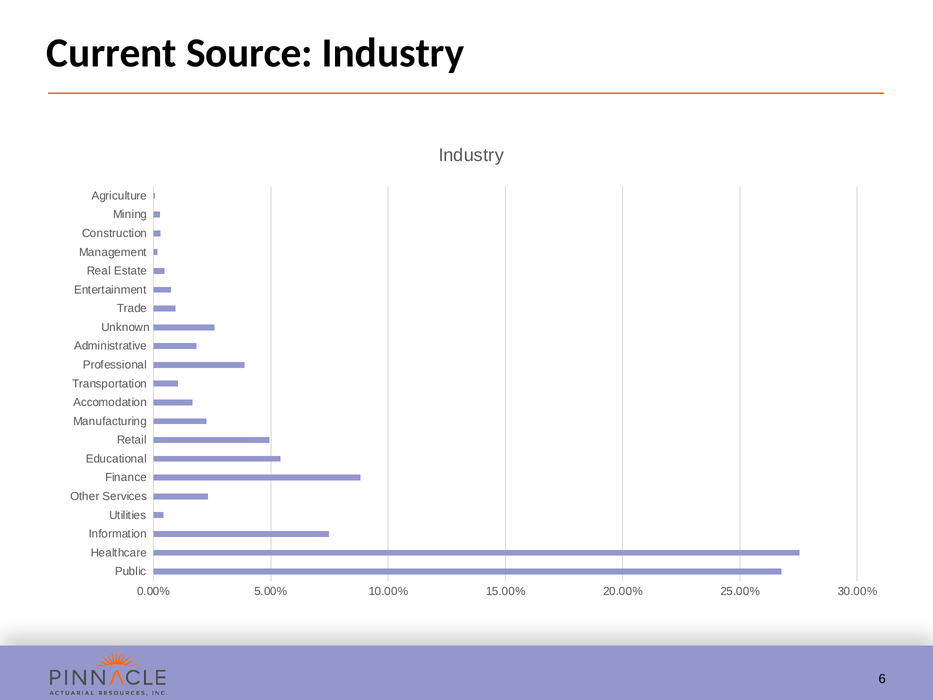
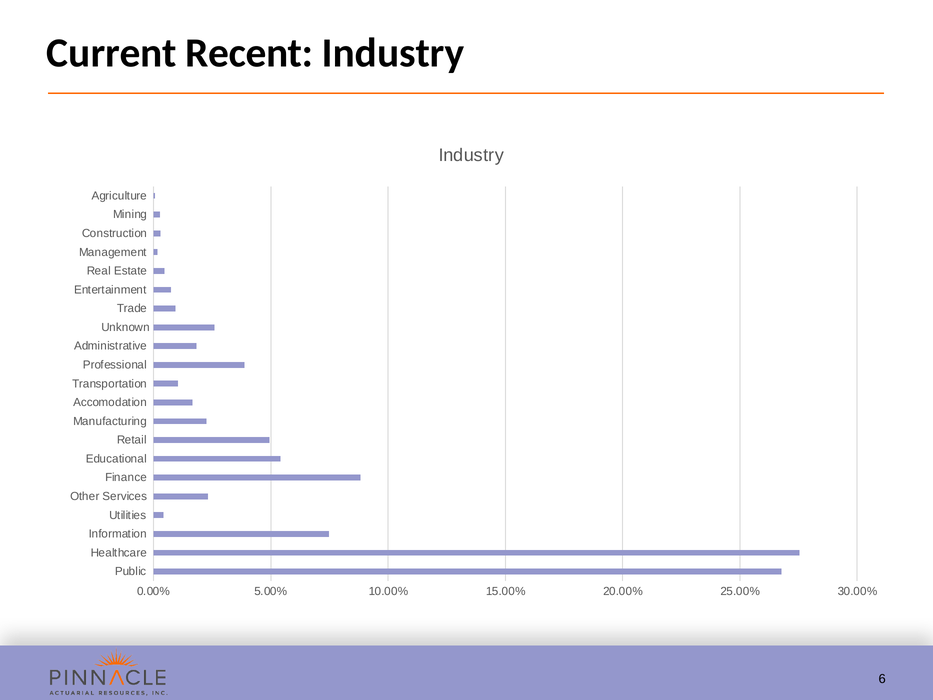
Source: Source -> Recent
